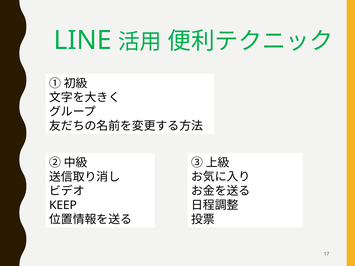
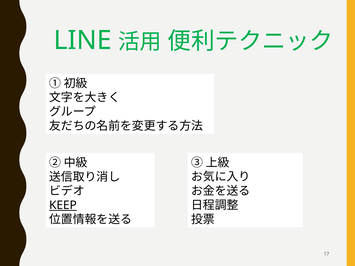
KEEP underline: none -> present
